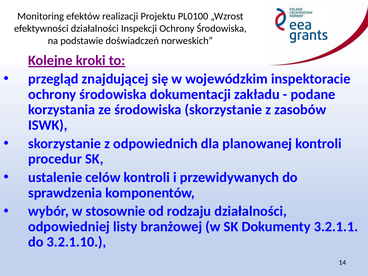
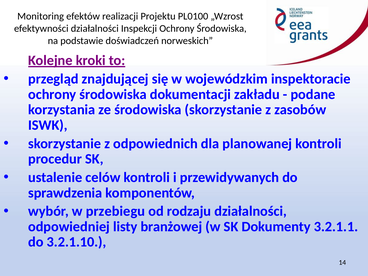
stosownie: stosownie -> przebiegu
